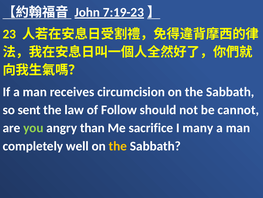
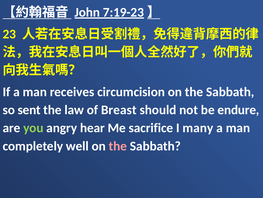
Follow: Follow -> Breast
cannot: cannot -> endure
than: than -> hear
the at (118, 146) colour: yellow -> pink
